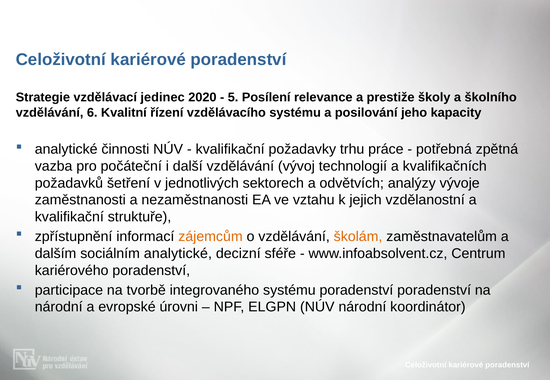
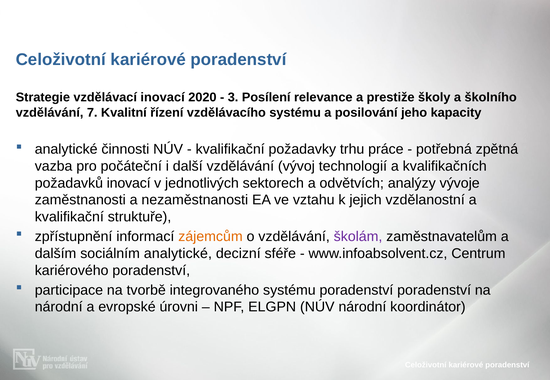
vzdělávací jedinec: jedinec -> inovací
5: 5 -> 3
6: 6 -> 7
požadavků šetření: šetření -> inovací
školám colour: orange -> purple
